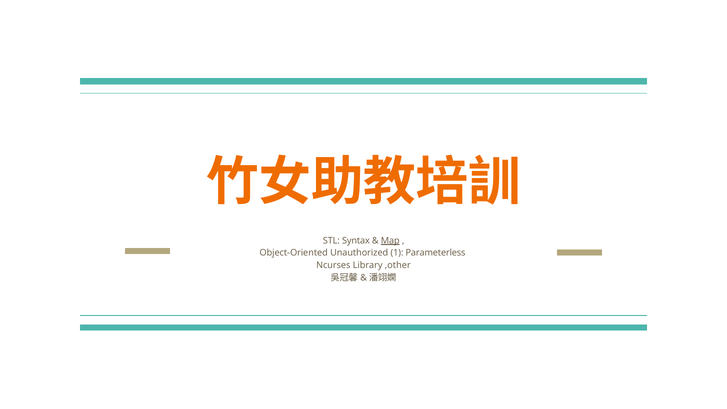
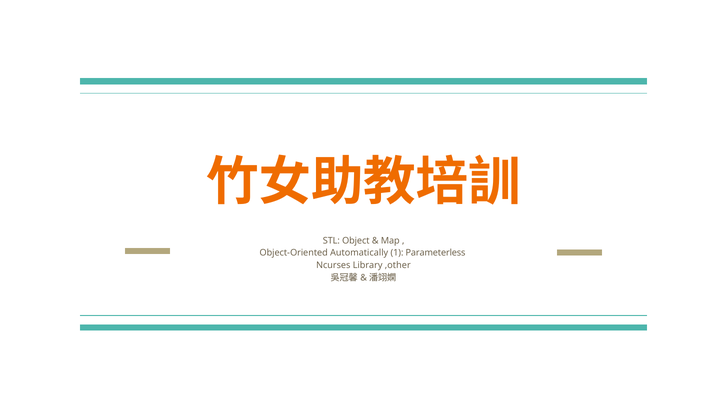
Syntax: Syntax -> Object
Map underline: present -> none
Unauthorized: Unauthorized -> Automatically
